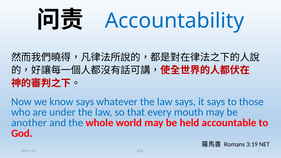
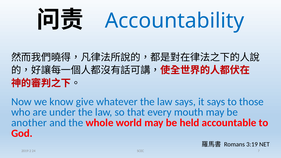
know says: says -> give
